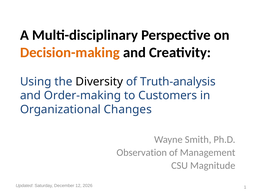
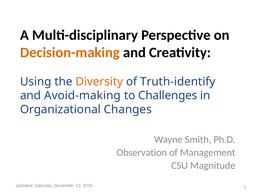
Diversity colour: black -> orange
Truth-analysis: Truth-analysis -> Truth-identify
Order-making: Order-making -> Avoid-making
Customers: Customers -> Challenges
